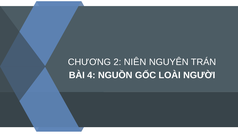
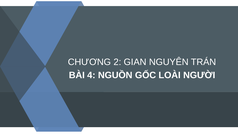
NIÊN: NIÊN -> GIAN
